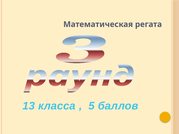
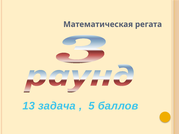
класса: класса -> задача
